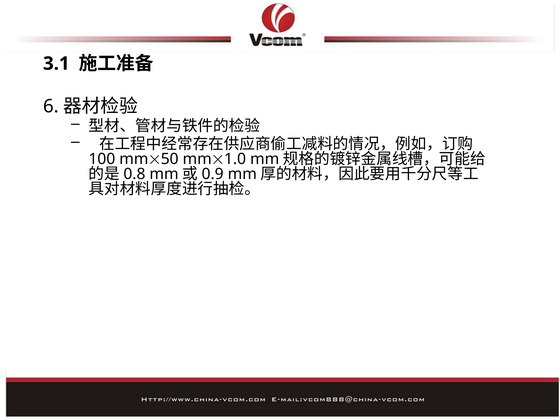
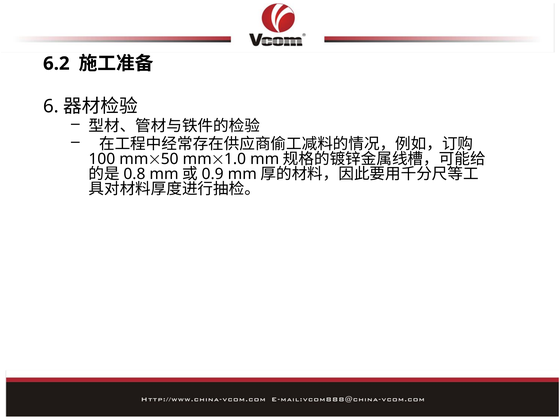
3.1: 3.1 -> 6.2
